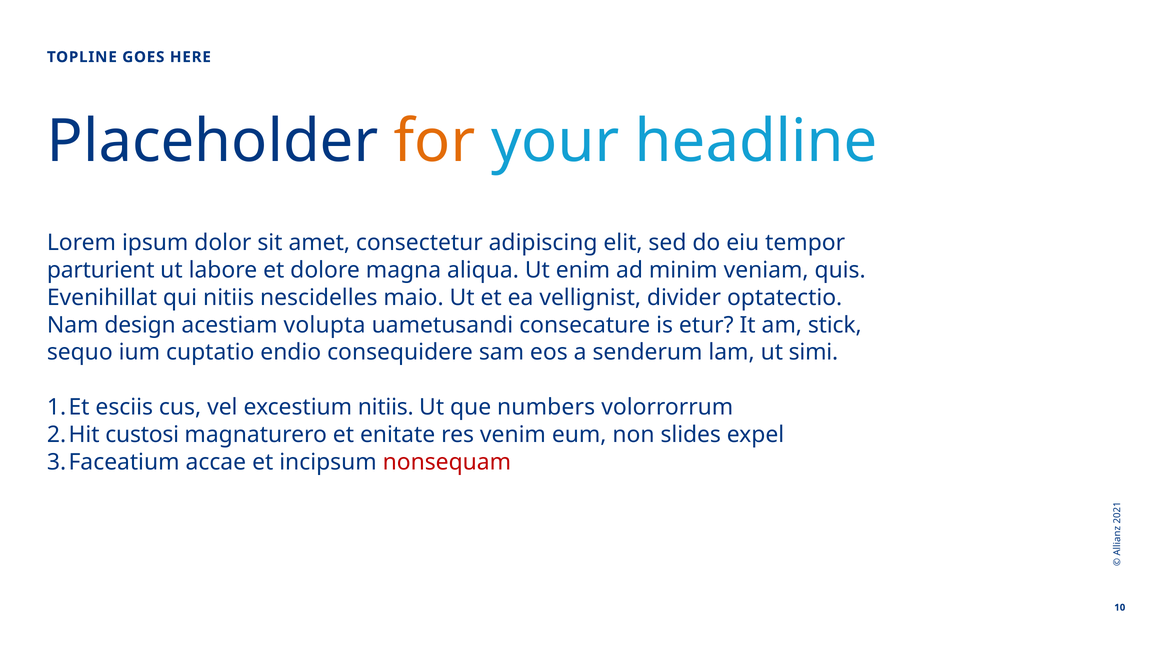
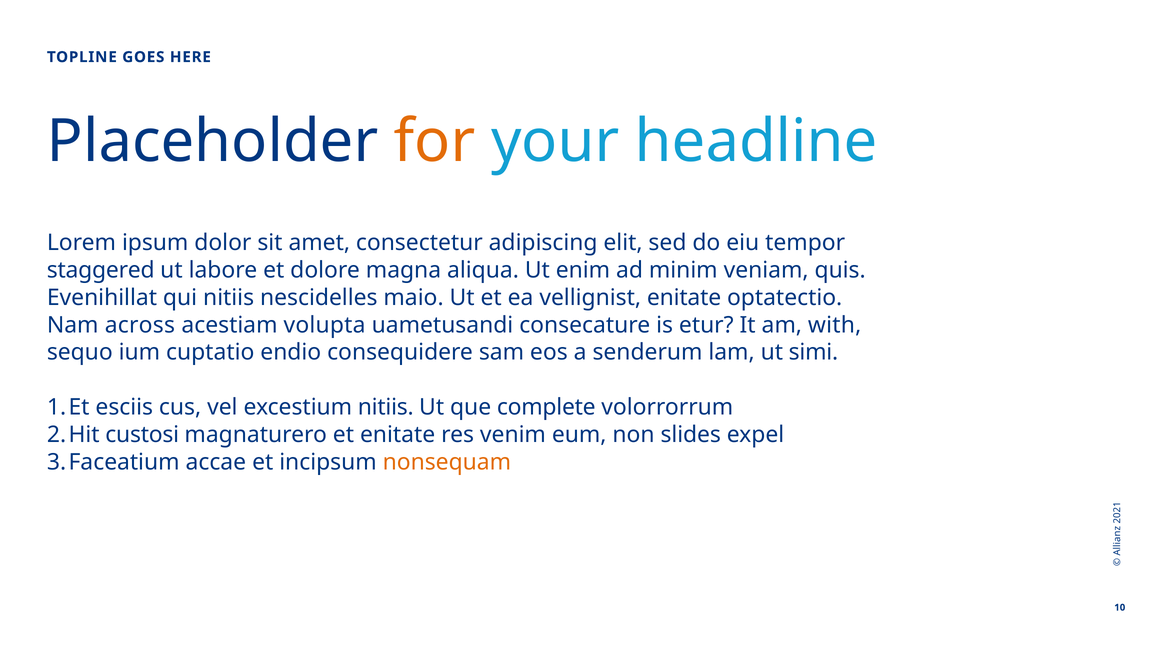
parturient: parturient -> staggered
vellignist divider: divider -> enitate
design: design -> across
stick: stick -> with
numbers: numbers -> complete
nonsequam colour: red -> orange
